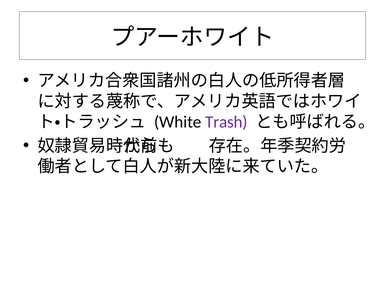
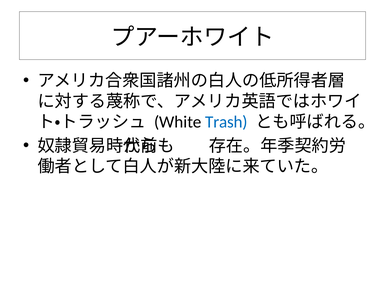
Trash colour: purple -> blue
